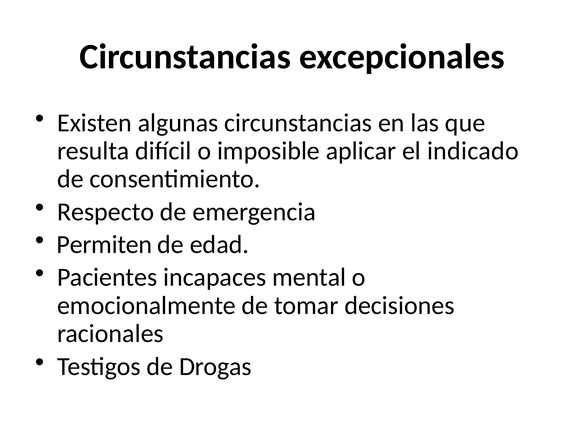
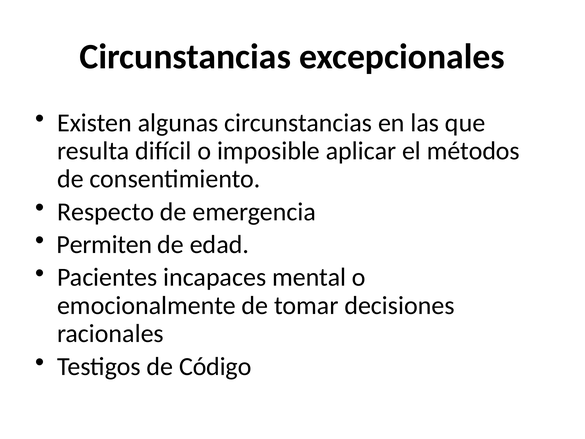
indicado: indicado -> métodos
Drogas: Drogas -> Código
